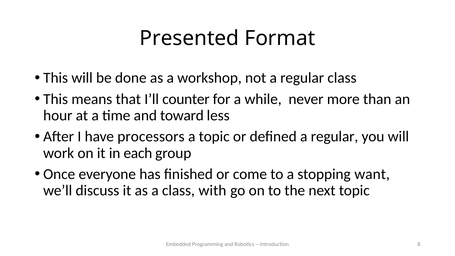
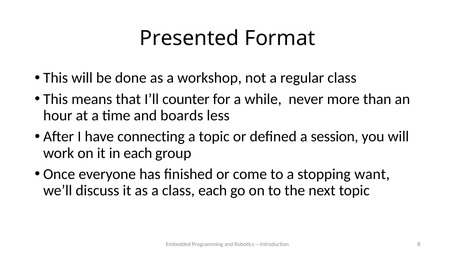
toward: toward -> boards
processors: processors -> connecting
defined a regular: regular -> session
class with: with -> each
